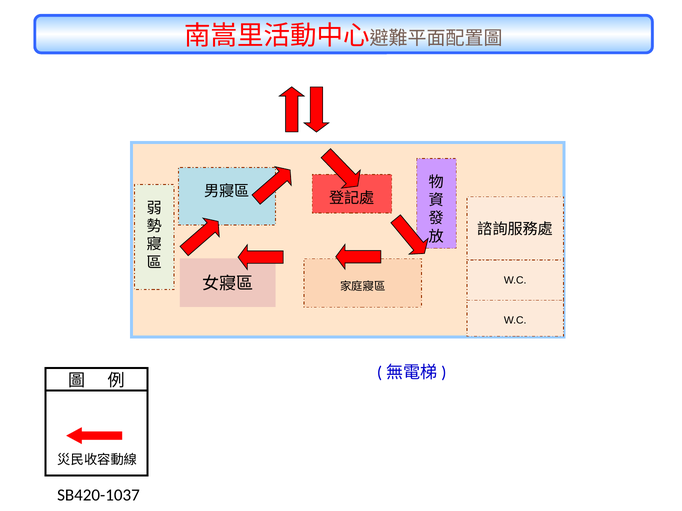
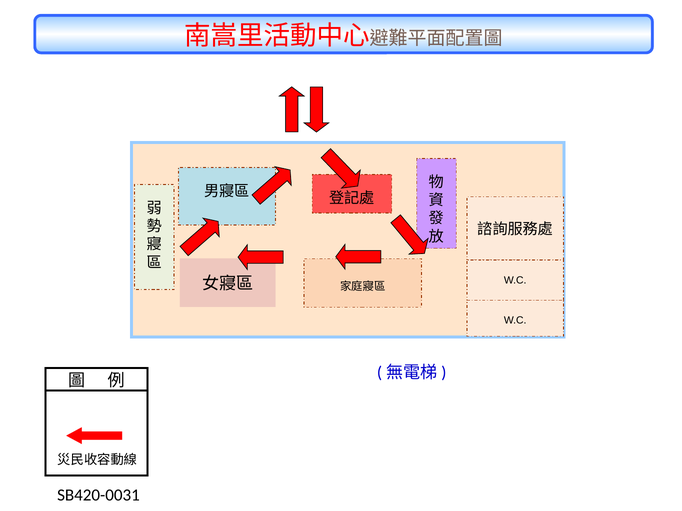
SB420-1037: SB420-1037 -> SB420-0031
